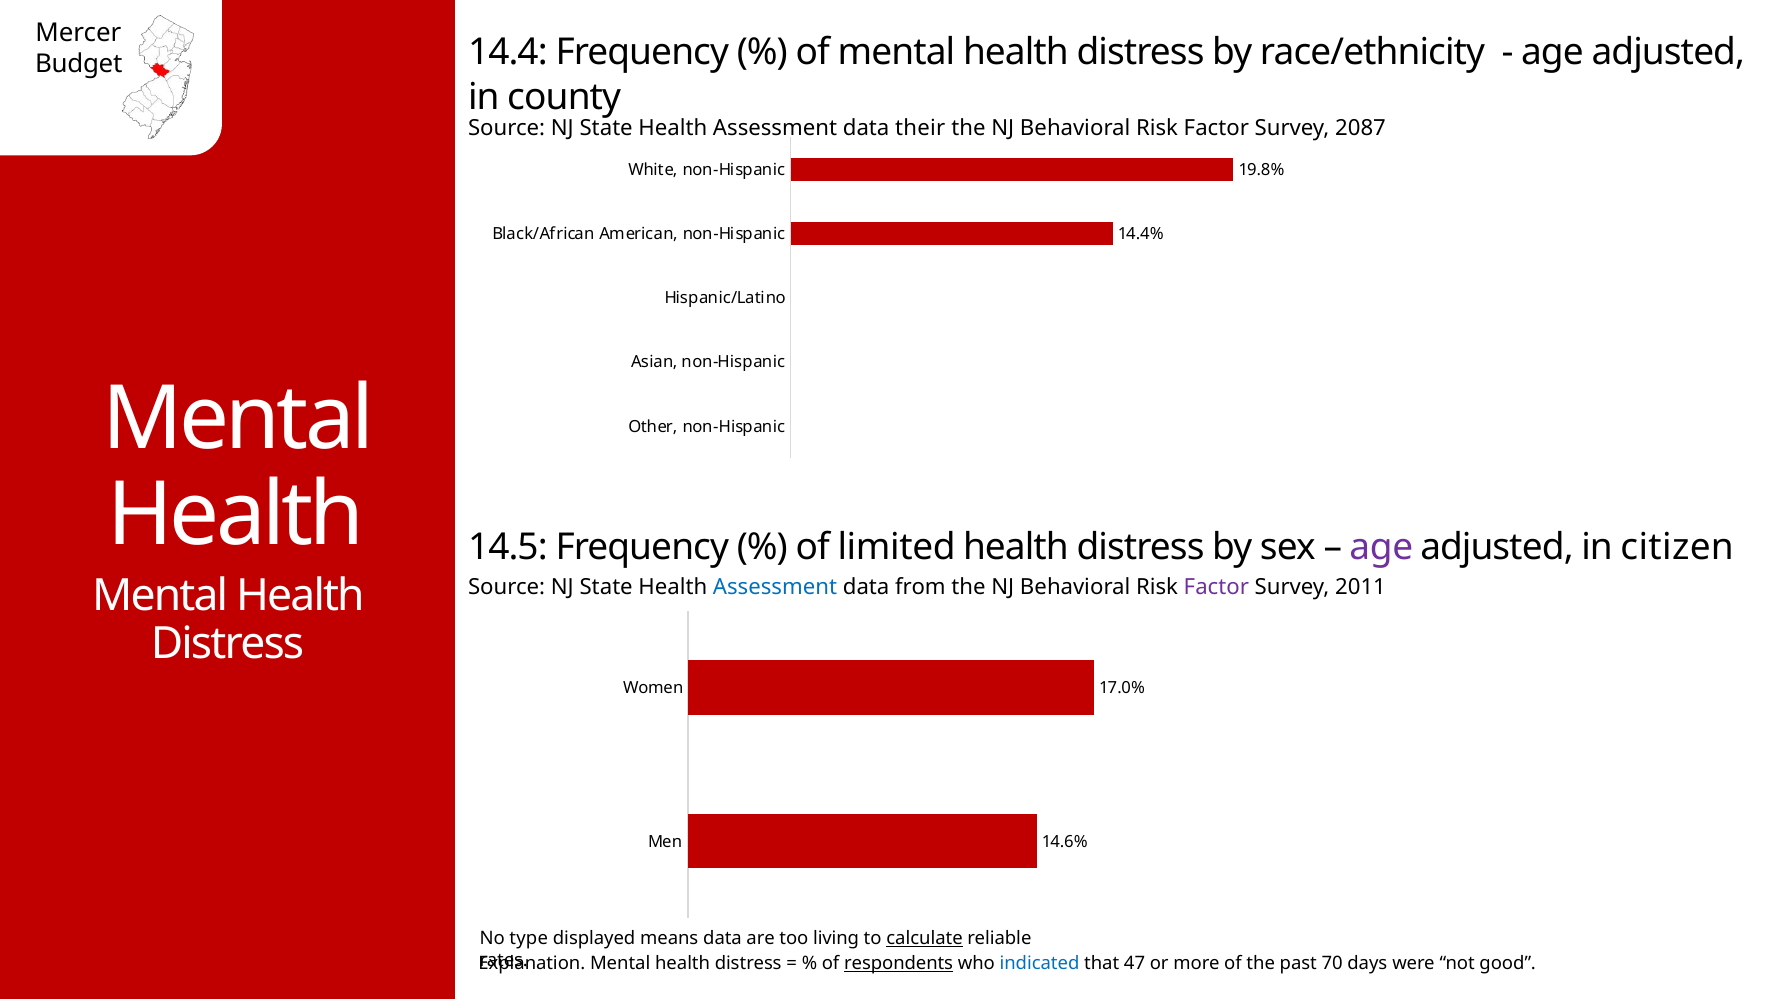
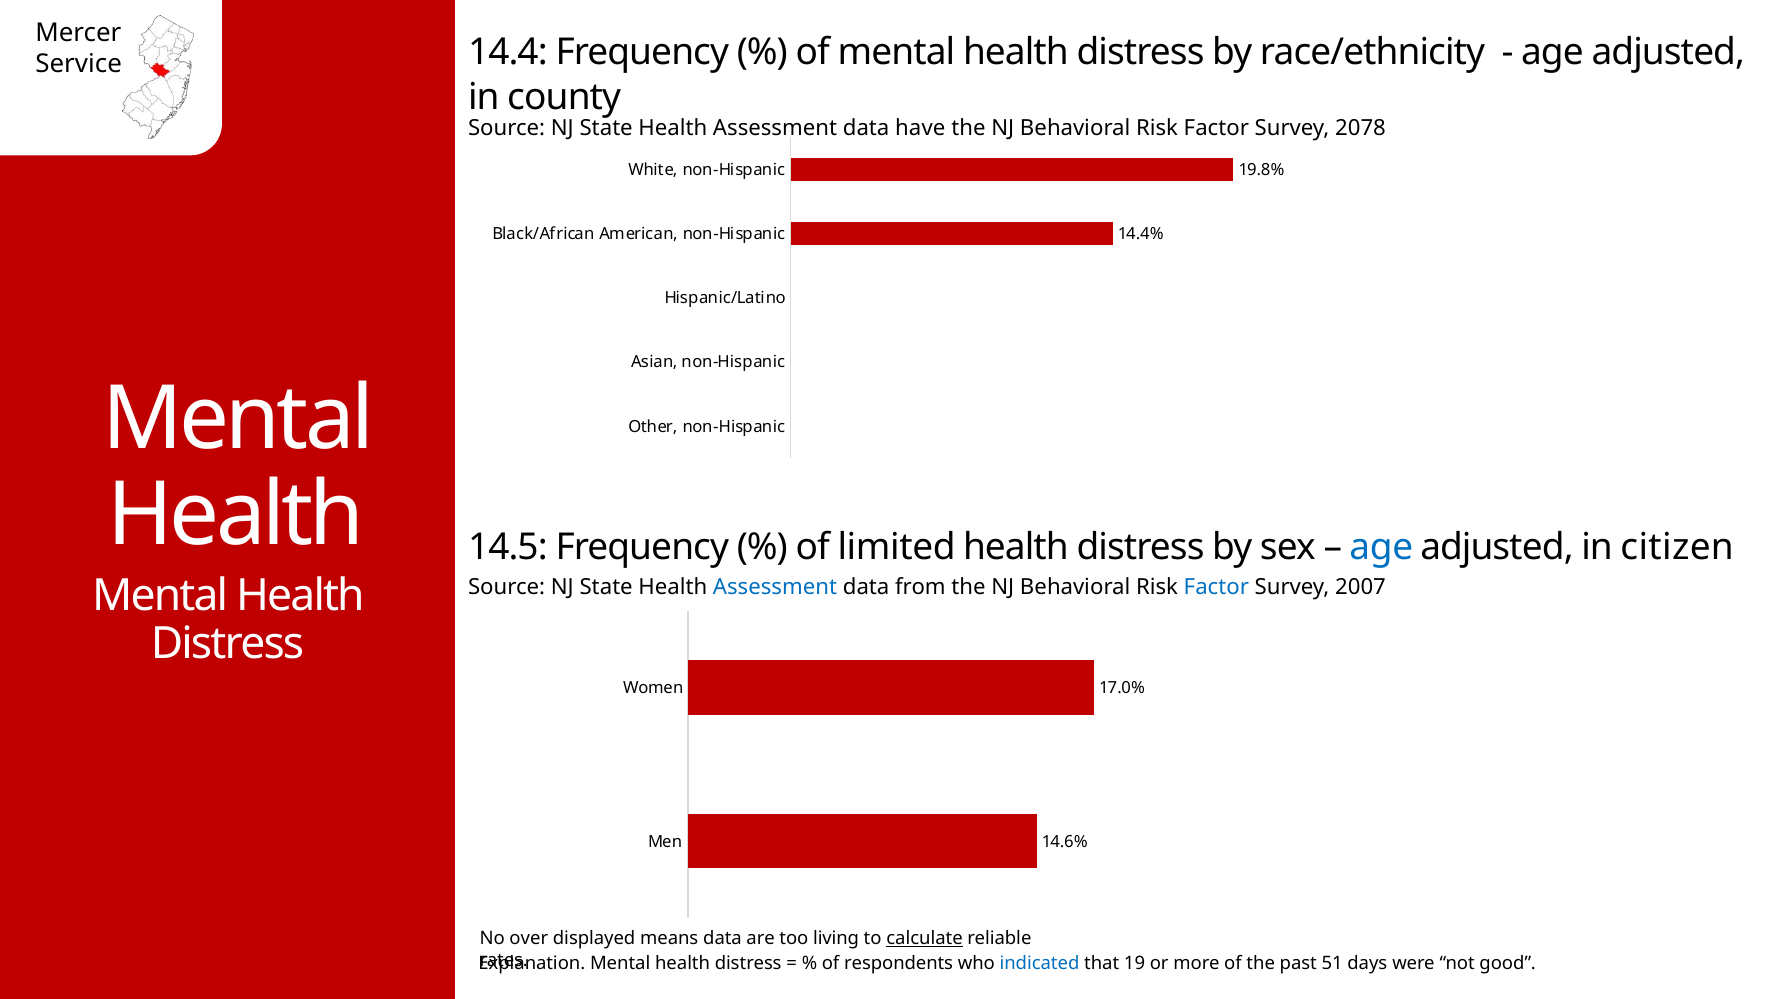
Budget: Budget -> Service
their: their -> have
2087: 2087 -> 2078
age at (1381, 548) colour: purple -> blue
Factor at (1216, 587) colour: purple -> blue
2011: 2011 -> 2007
type: type -> over
respondents underline: present -> none
47: 47 -> 19
70: 70 -> 51
